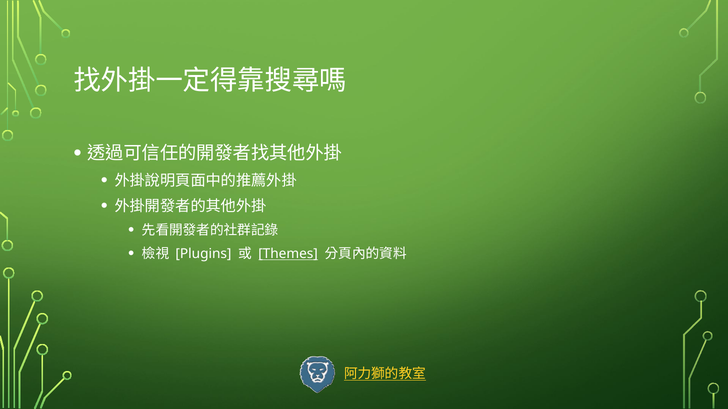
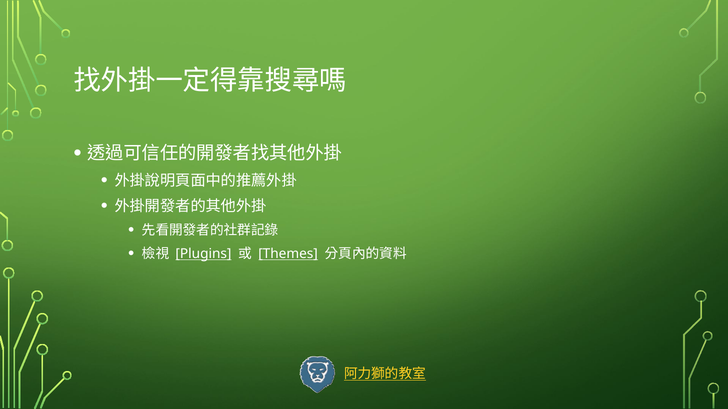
Plugins underline: none -> present
